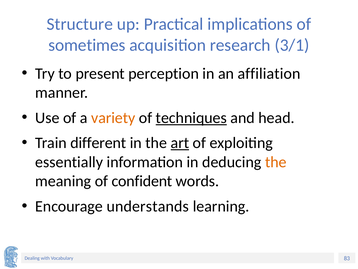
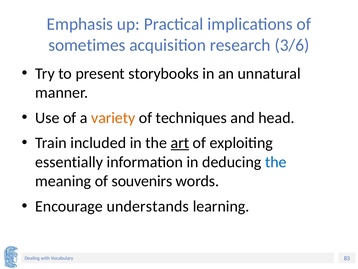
Structure: Structure -> Emphasis
3/1: 3/1 -> 3/6
perception: perception -> storybooks
affiliation: affiliation -> unnatural
techniques underline: present -> none
different: different -> included
the at (276, 162) colour: orange -> blue
confident: confident -> souvenirs
